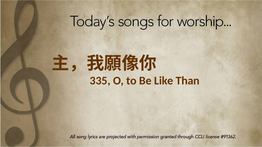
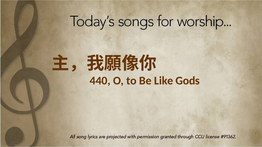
335: 335 -> 440
Than: Than -> Gods
